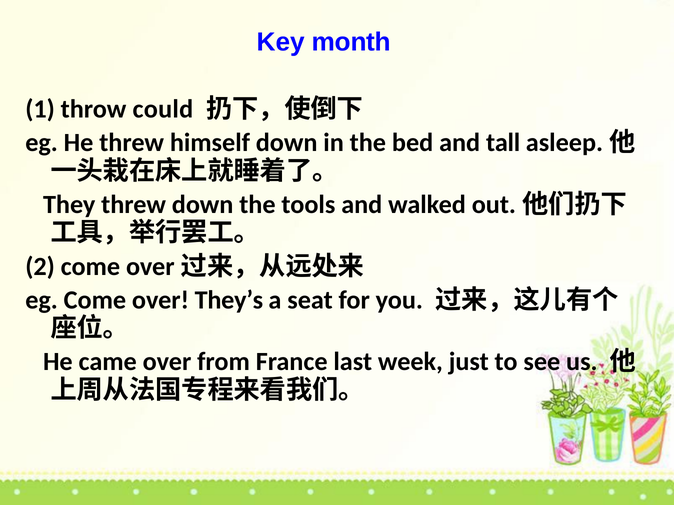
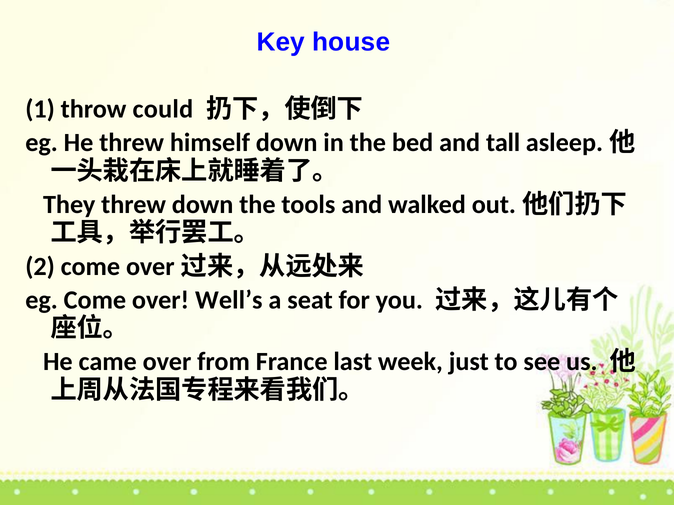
month: month -> house
They’s: They’s -> Well’s
